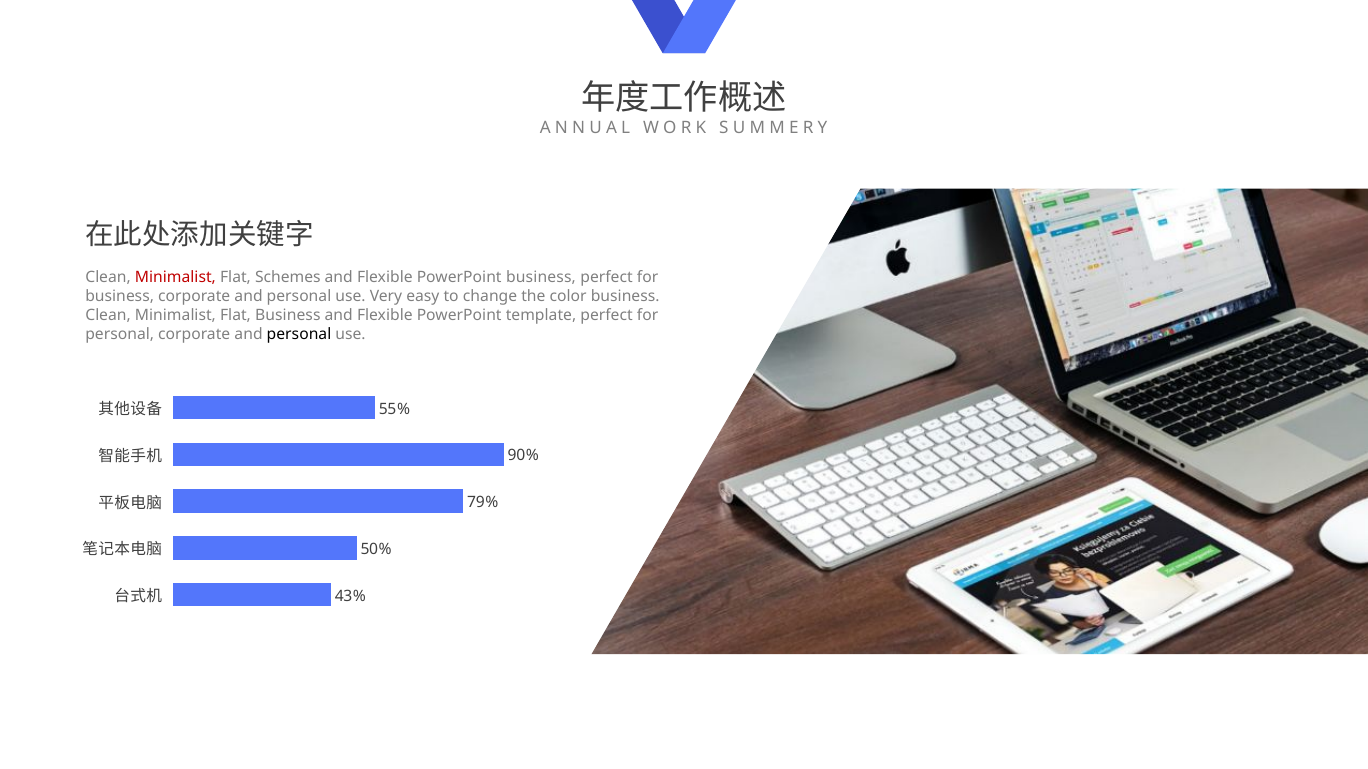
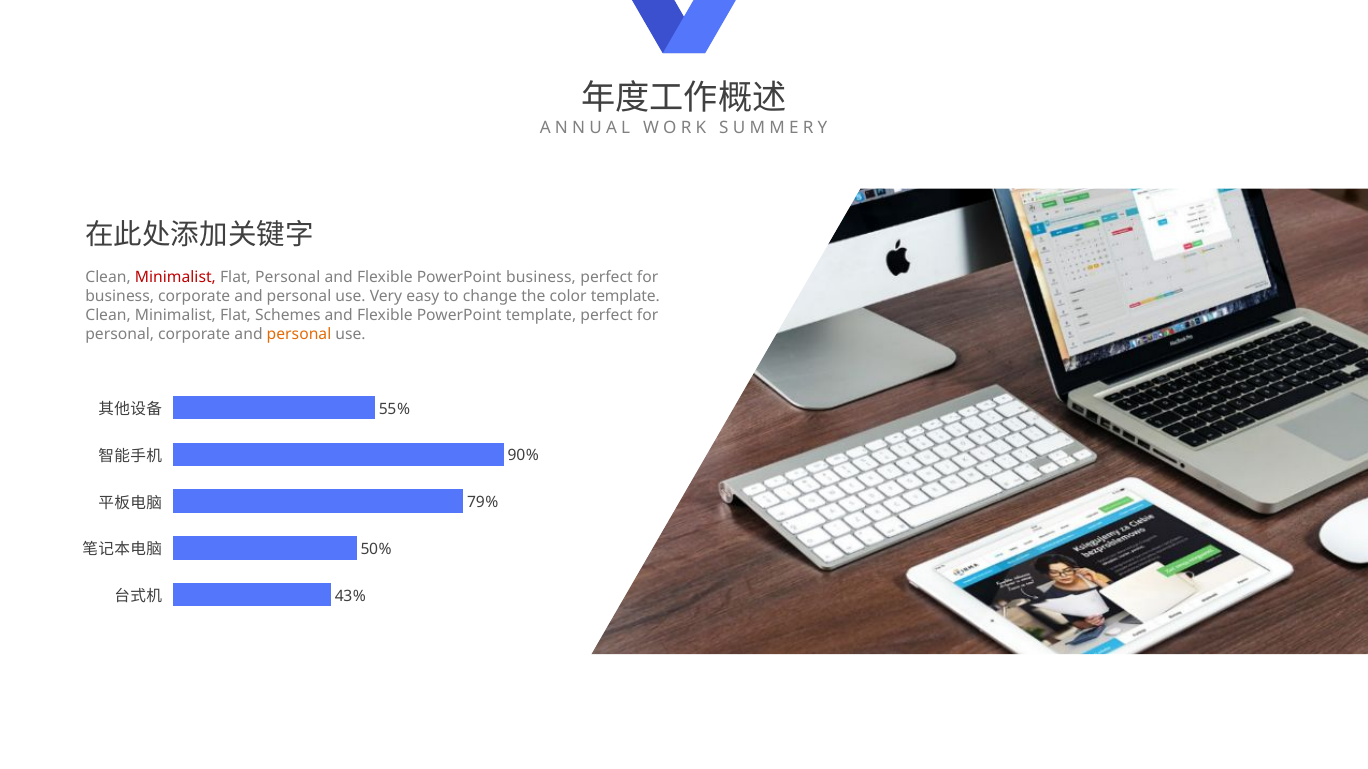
Flat Schemes: Schemes -> Personal
color business: business -> template
Flat Business: Business -> Schemes
personal at (299, 334) colour: black -> orange
